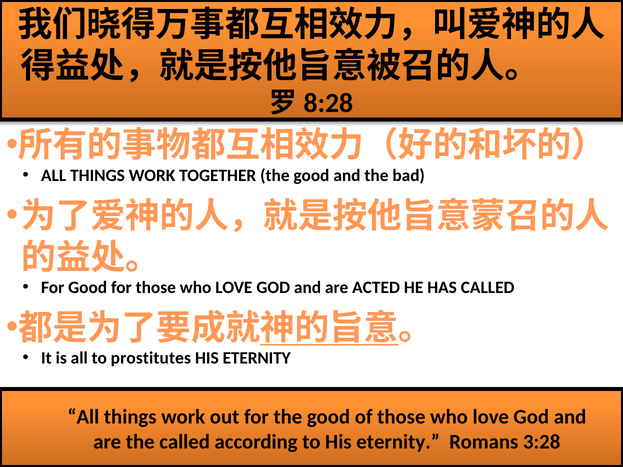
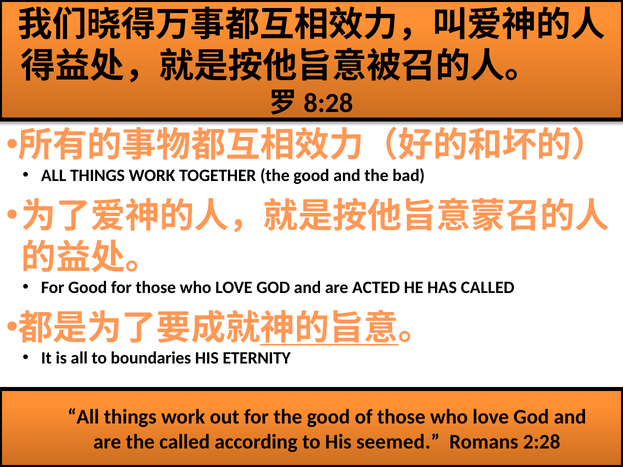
prostitutes: prostitutes -> boundaries
to His eternity: eternity -> seemed
3:28: 3:28 -> 2:28
